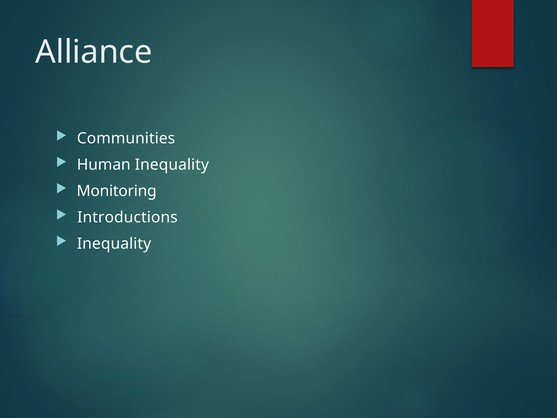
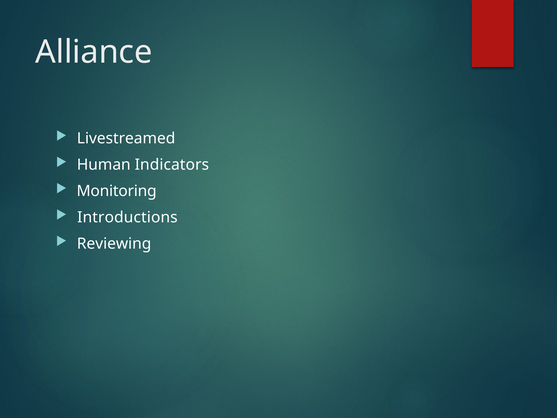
Communities: Communities -> Livestreamed
Human Inequality: Inequality -> Indicators
Inequality at (114, 243): Inequality -> Reviewing
